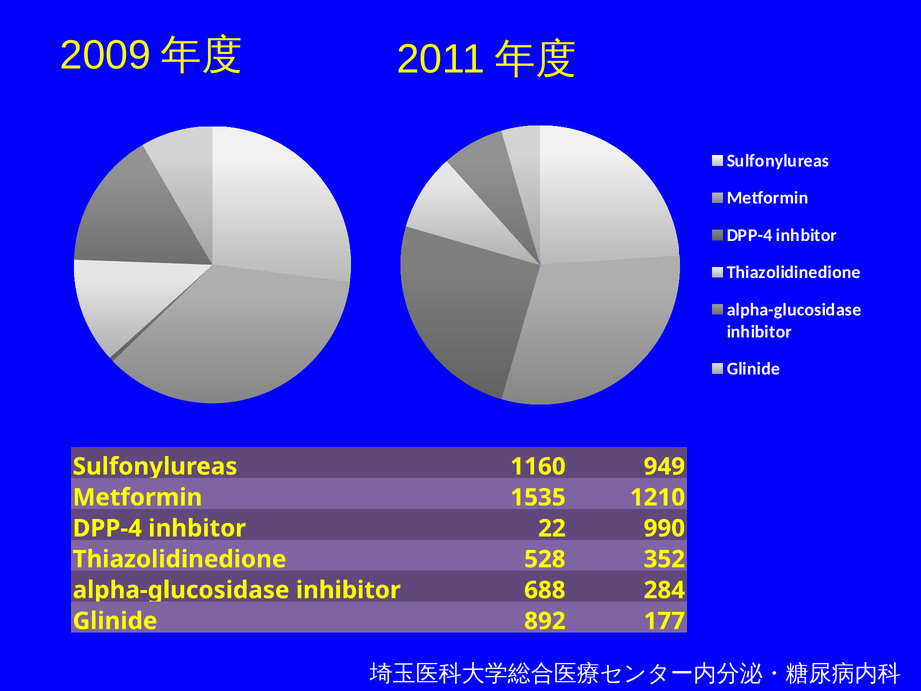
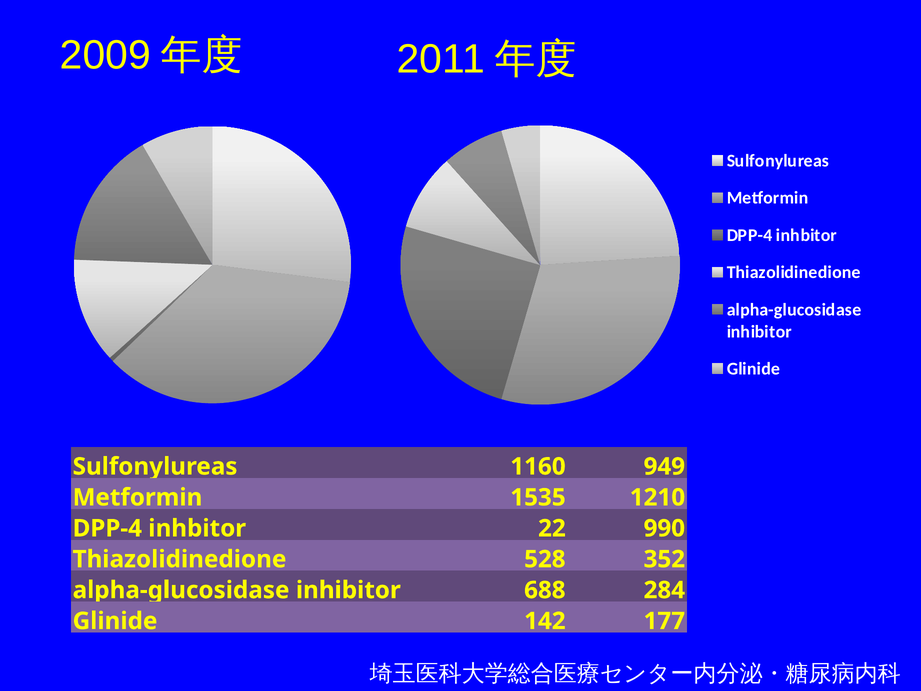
892: 892 -> 142
